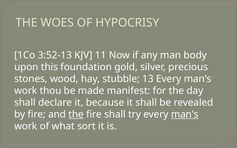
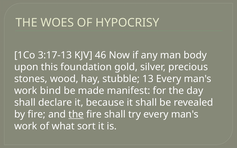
3:52-13: 3:52-13 -> 3:17-13
11: 11 -> 46
thou: thou -> bind
man's at (185, 114) underline: present -> none
